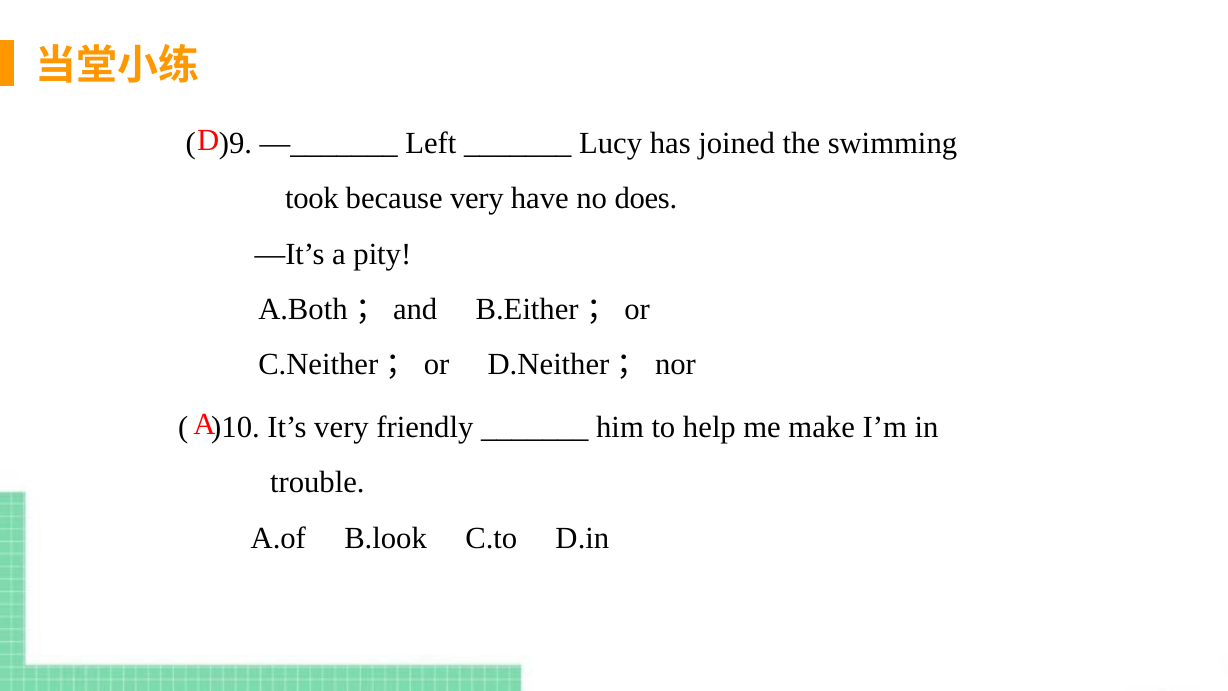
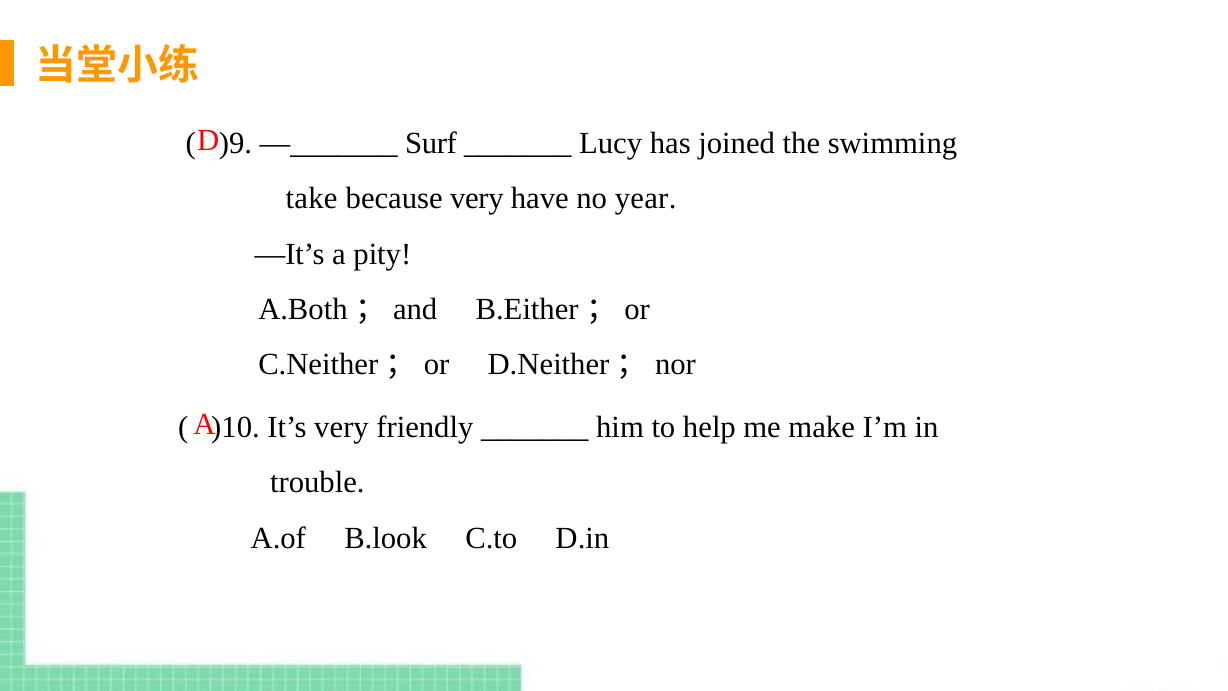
Left: Left -> Surf
took: took -> take
does: does -> year
